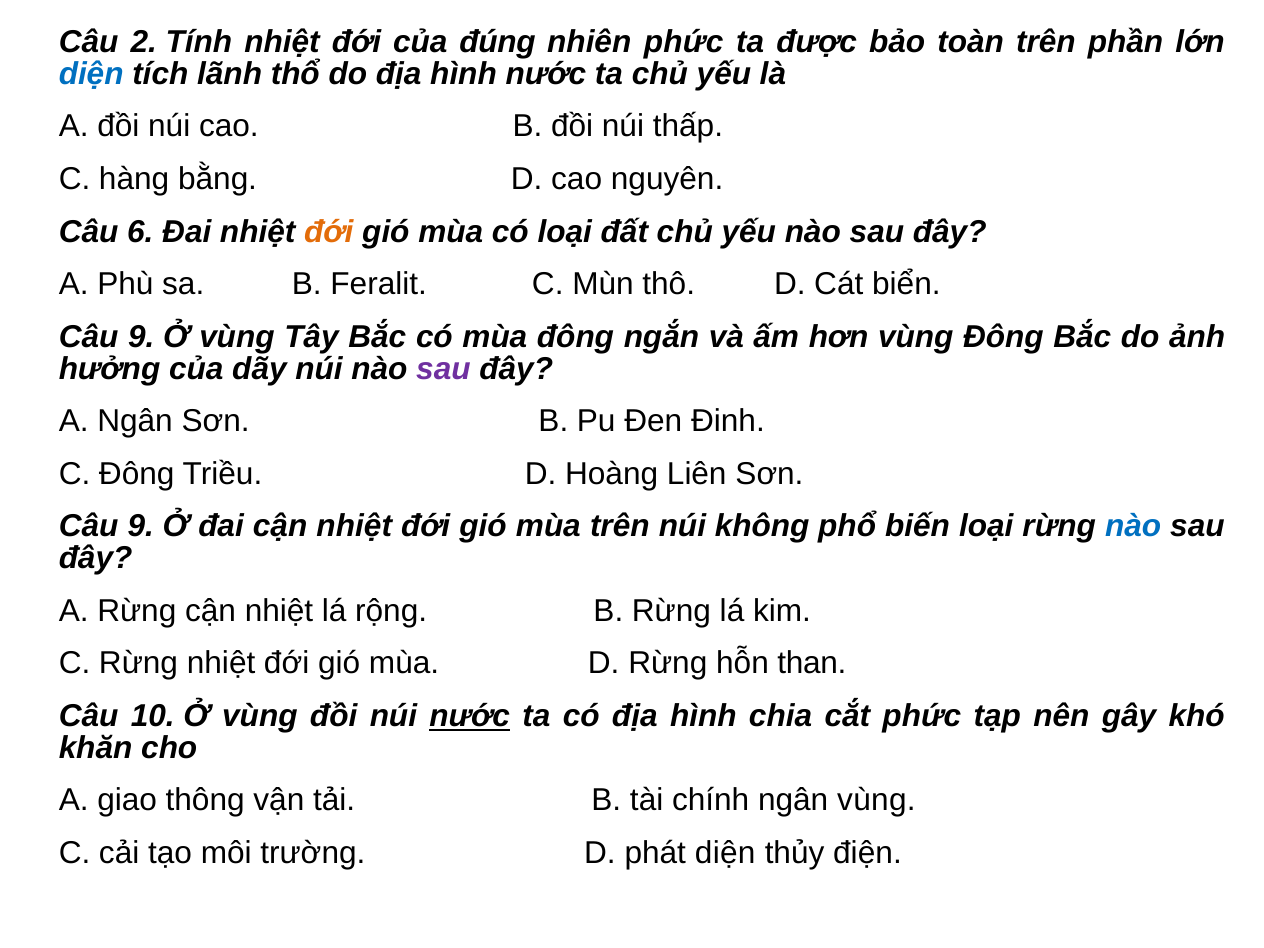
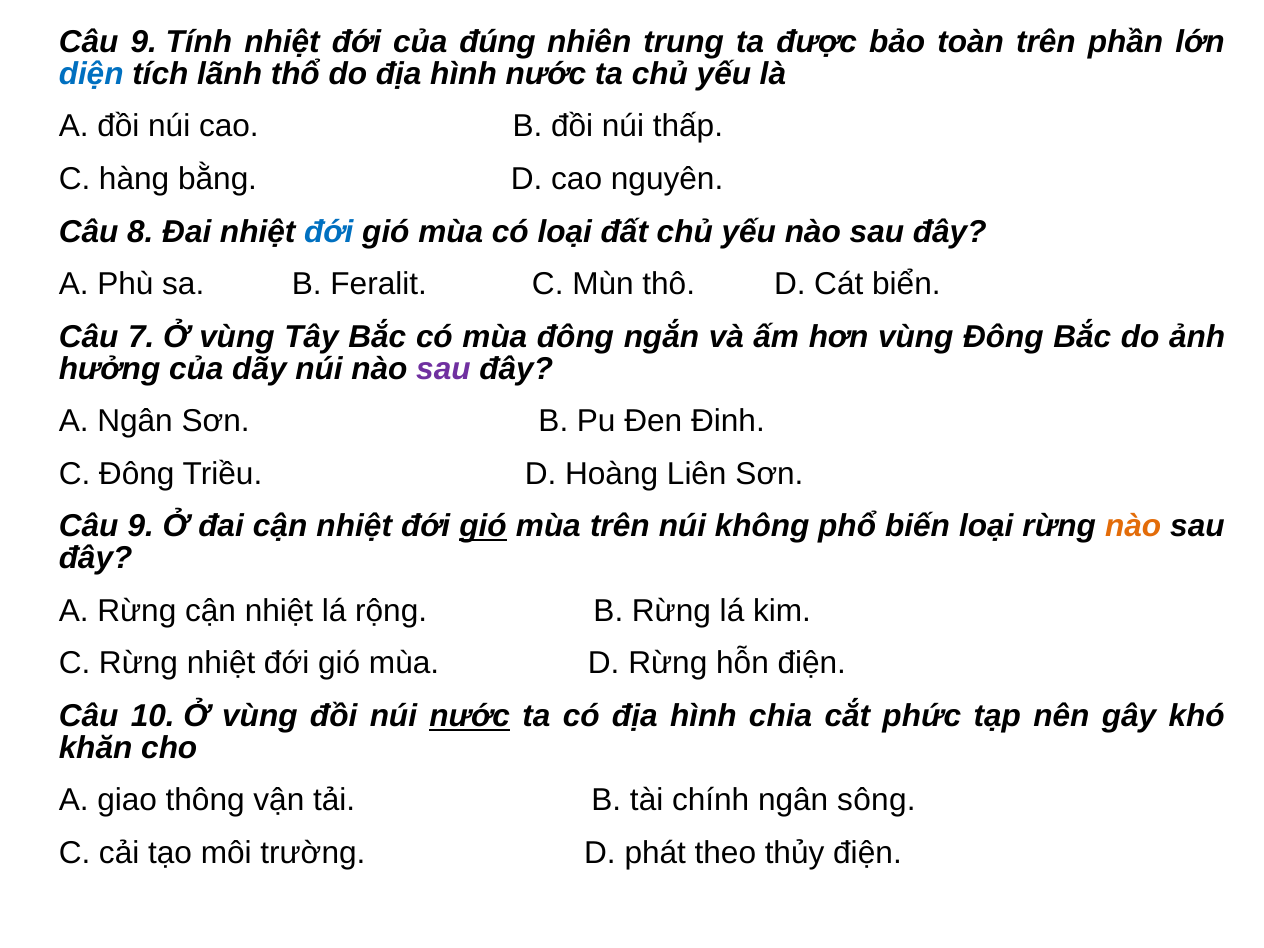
2 at (144, 42): 2 -> 9
nhiên phức: phức -> trung
6: 6 -> 8
đới at (329, 232) colour: orange -> blue
9 at (141, 337): 9 -> 7
gió at (483, 527) underline: none -> present
nào at (1133, 527) colour: blue -> orange
hỗn than: than -> điện
ngân vùng: vùng -> sông
phát diện: diện -> theo
